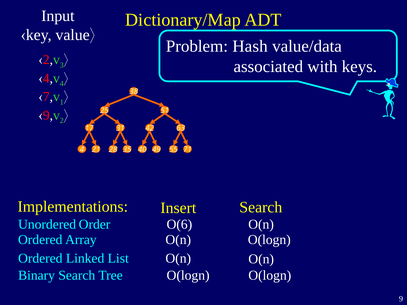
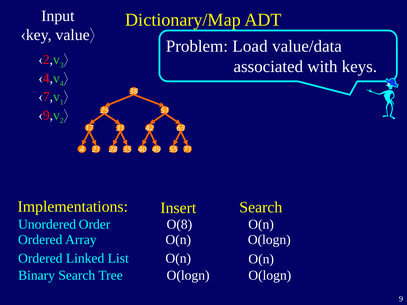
Hash: Hash -> Load
O(6: O(6 -> O(8
